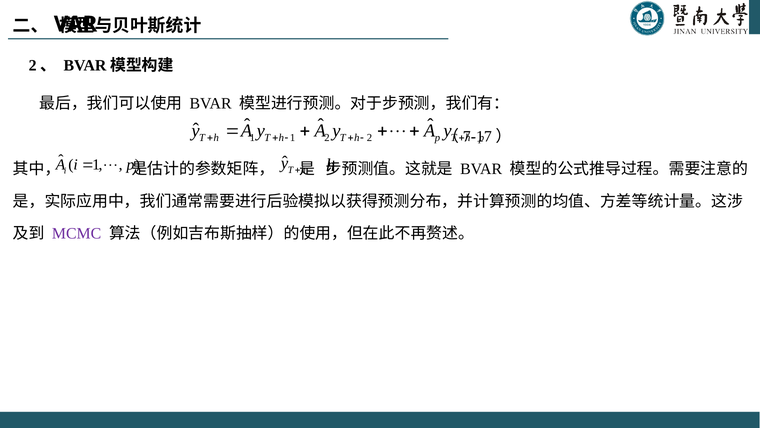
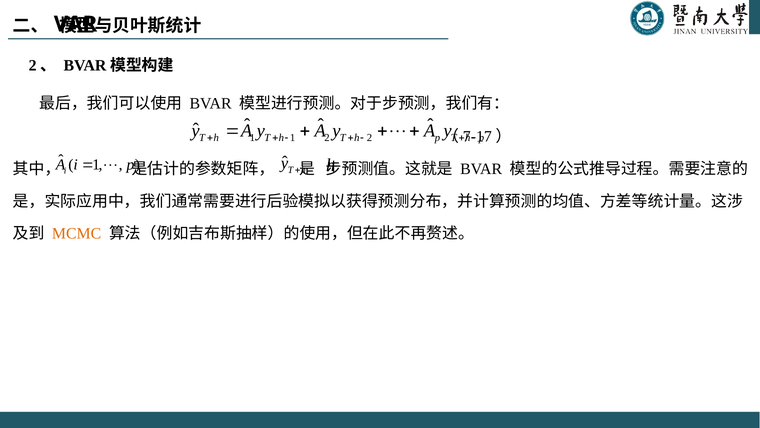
MCMC colour: purple -> orange
